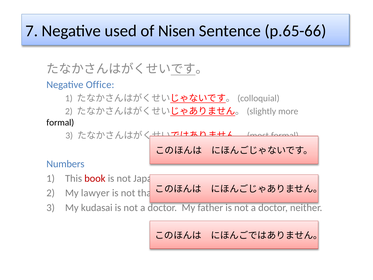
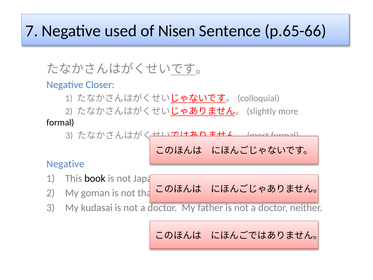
Office: Office -> Closer
Numbers at (65, 164): Numbers -> Negative
book colour: red -> black
lawyer: lawyer -> goman
